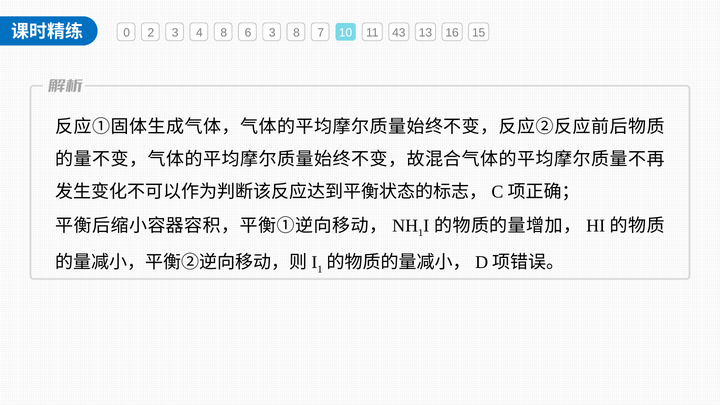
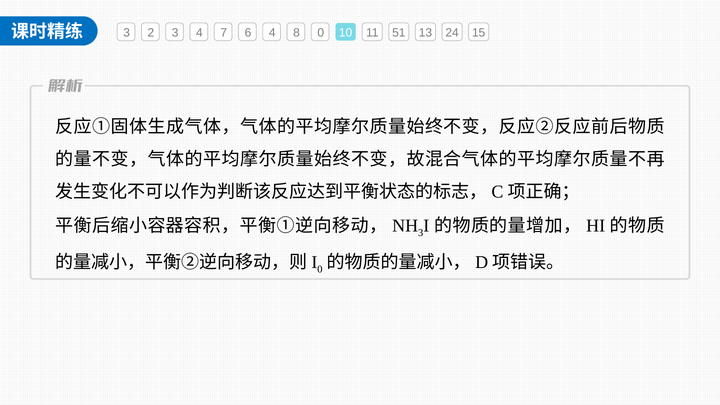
0 at (127, 33): 0 -> 3
4 8: 8 -> 7
6 3: 3 -> 4
8 7: 7 -> 0
43: 43 -> 51
16: 16 -> 24
1 at (421, 233): 1 -> 3
1 at (320, 270): 1 -> 0
